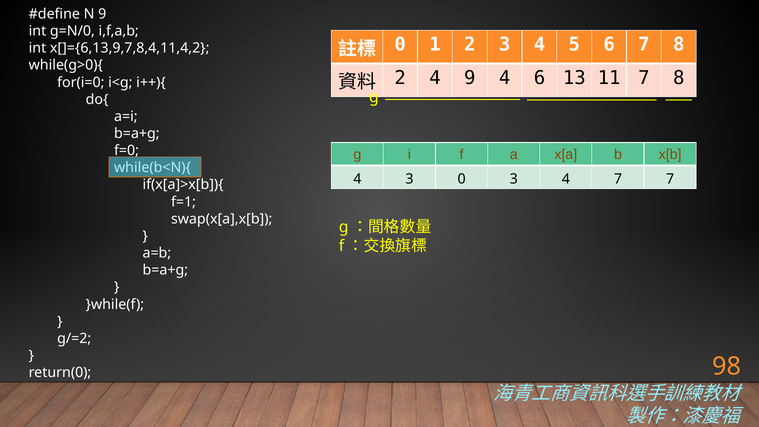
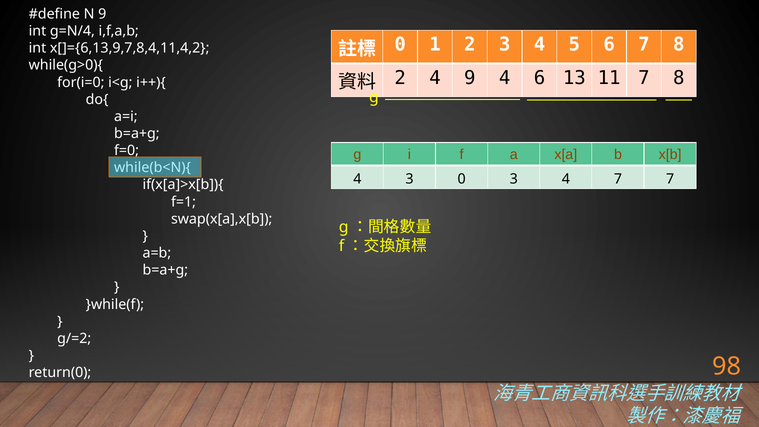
g=N/0: g=N/0 -> g=N/4
